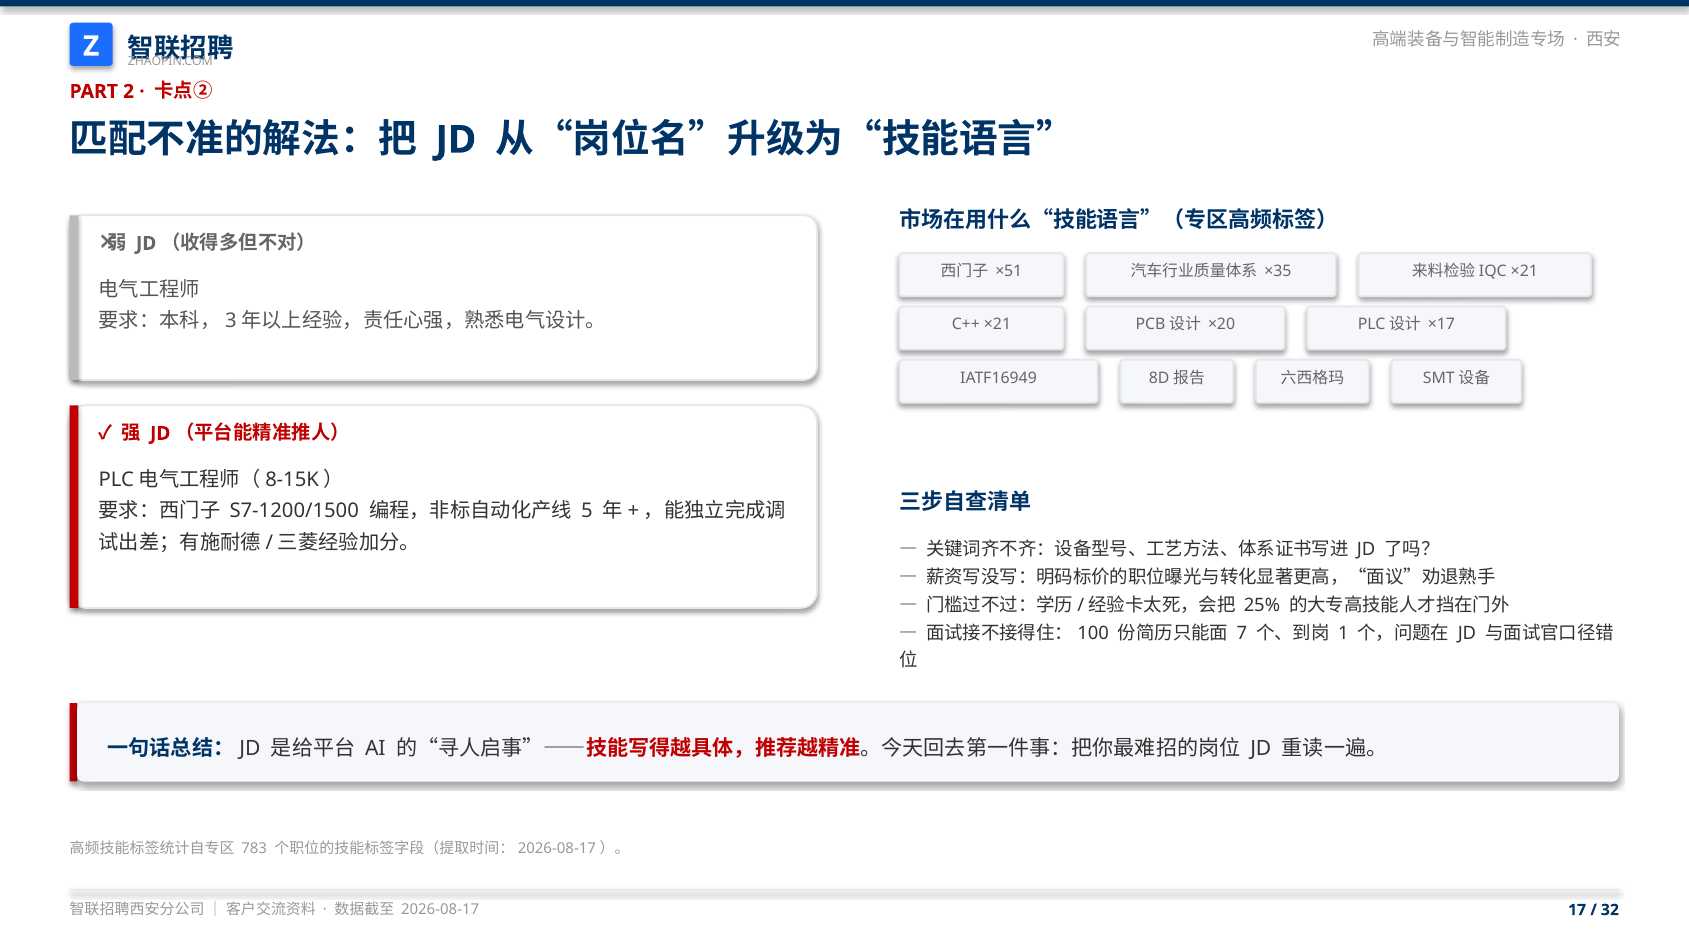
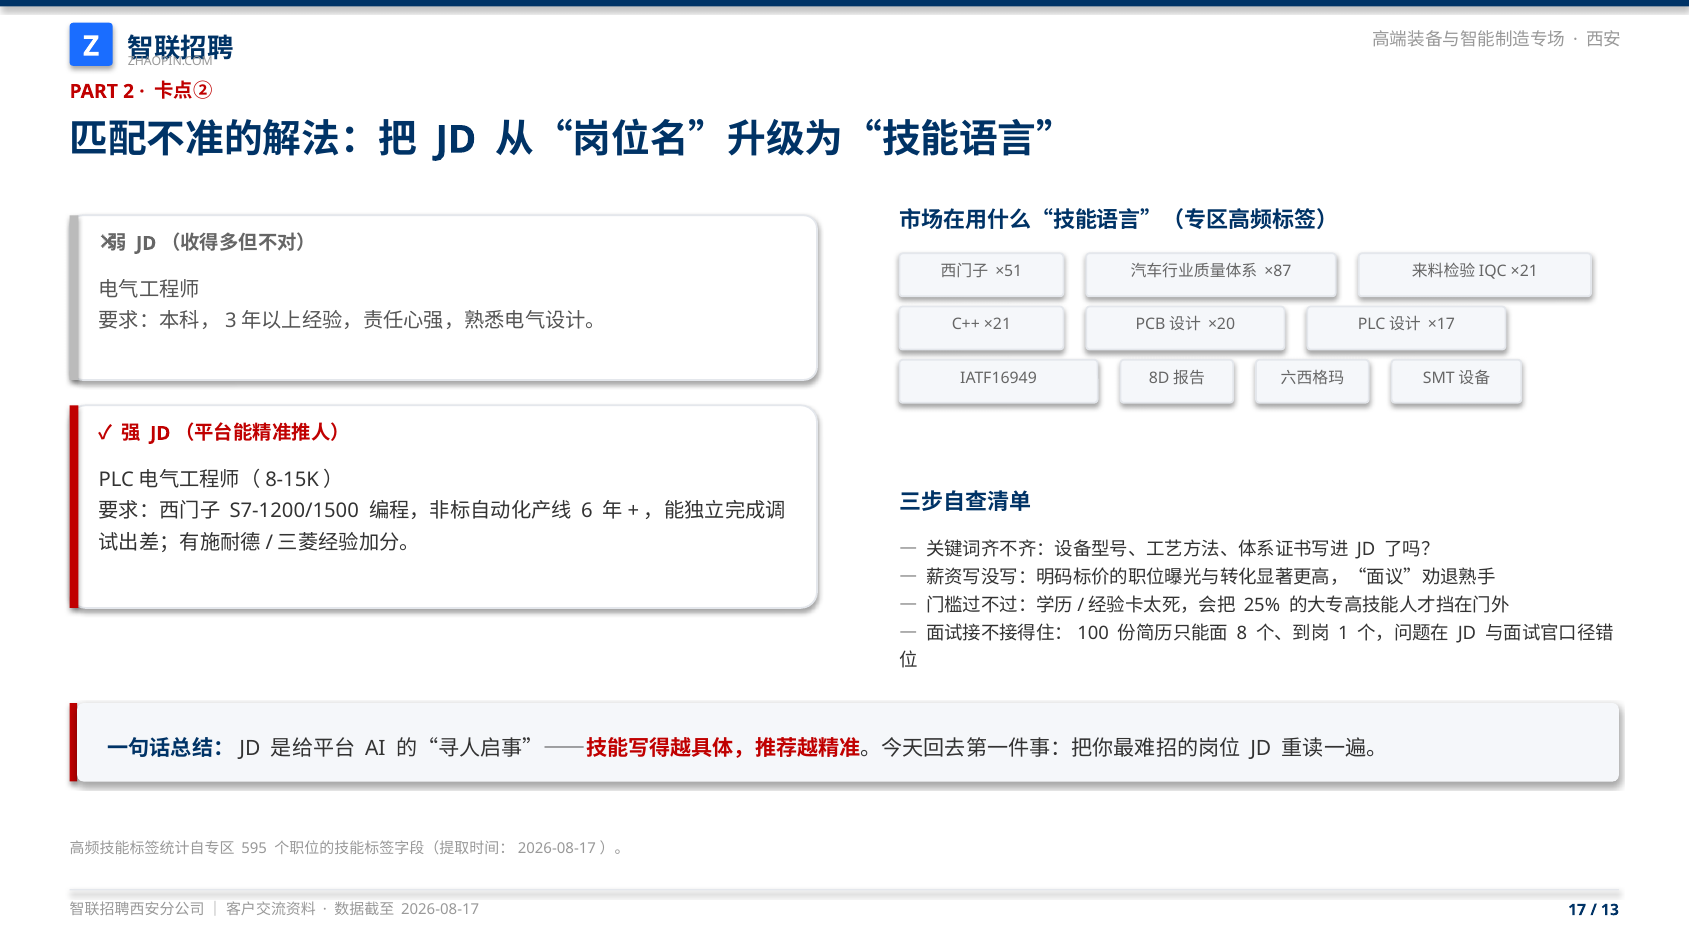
×35: ×35 -> ×87
5: 5 -> 6
7: 7 -> 8
783: 783 -> 595
32: 32 -> 13
